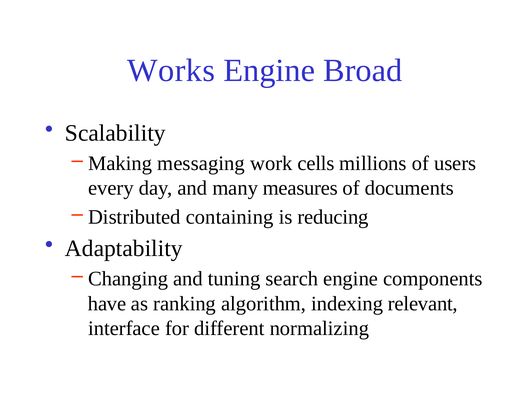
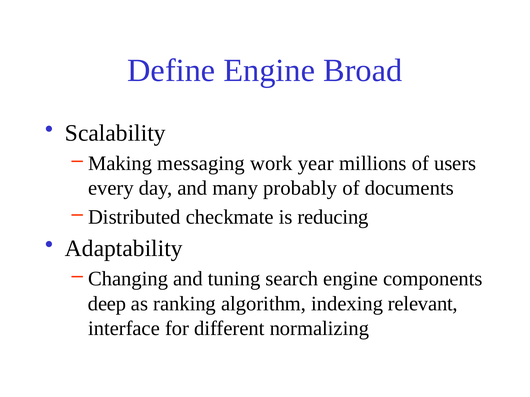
Works: Works -> Define
cells: cells -> year
measures: measures -> probably
containing: containing -> checkmate
have: have -> deep
